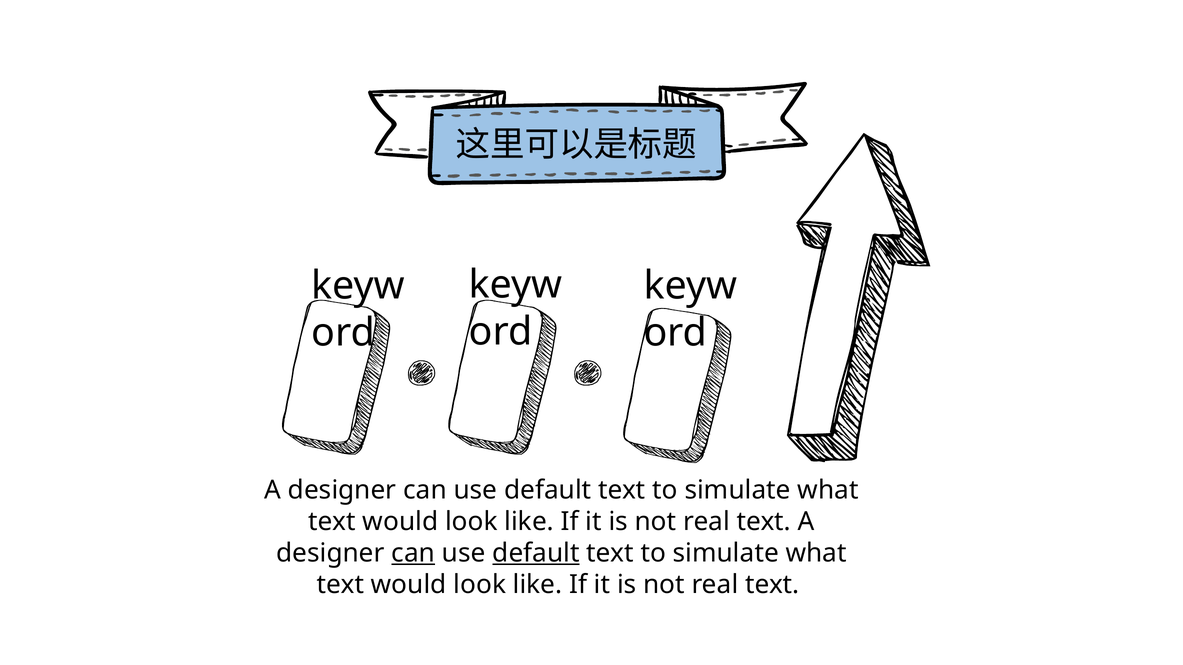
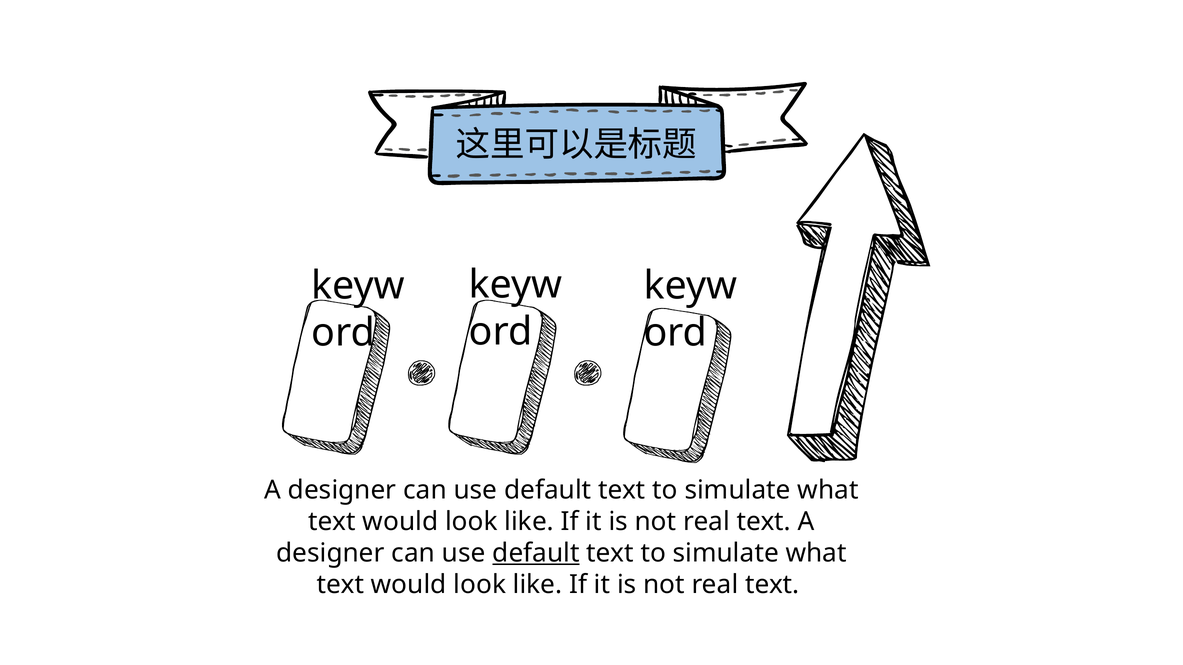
can at (413, 553) underline: present -> none
